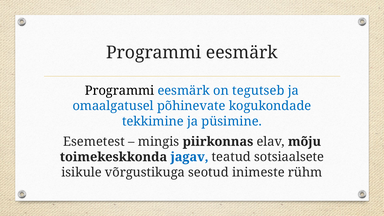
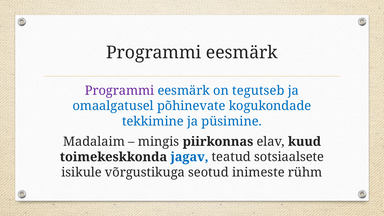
Programmi at (120, 91) colour: black -> purple
Esemetest: Esemetest -> Madalaim
mõju: mõju -> kuud
